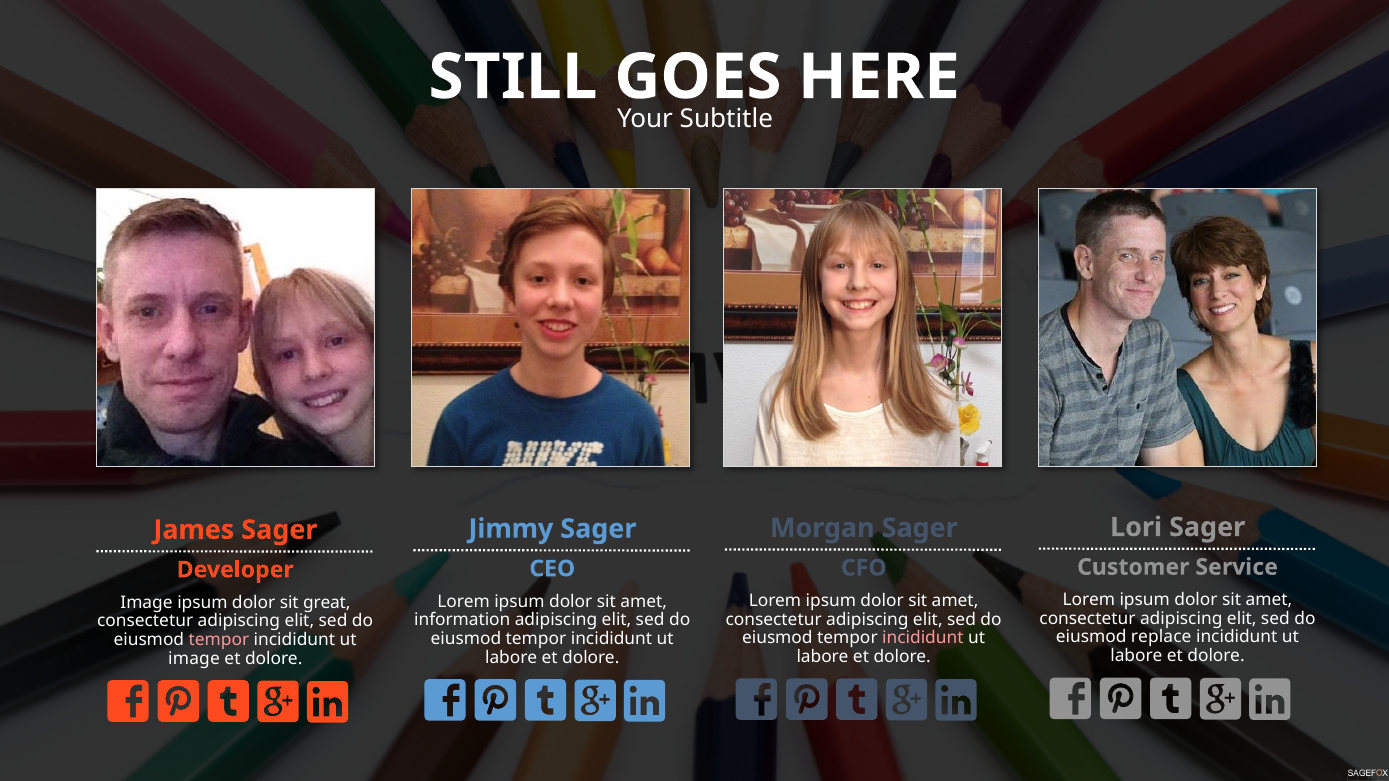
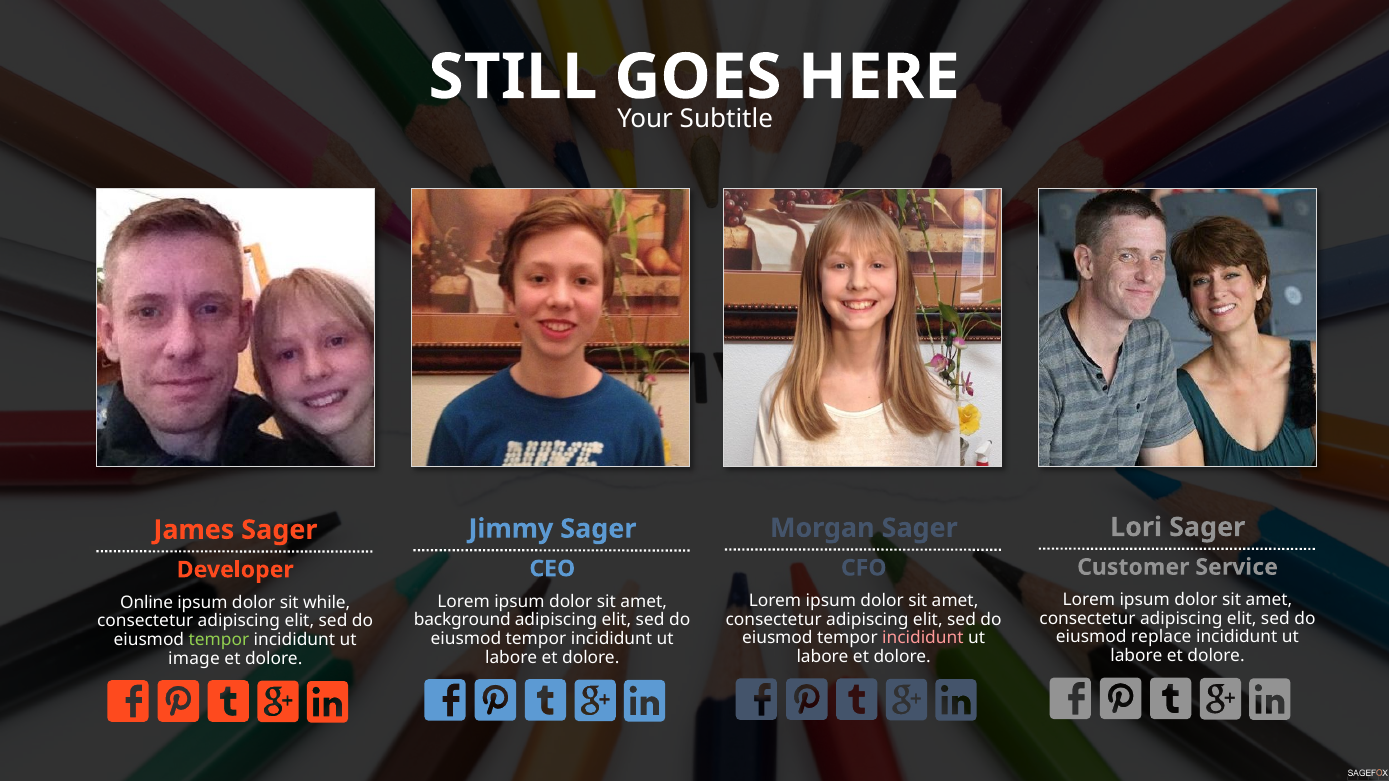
Image at (147, 603): Image -> Online
great: great -> while
information: information -> background
tempor at (219, 640) colour: pink -> light green
